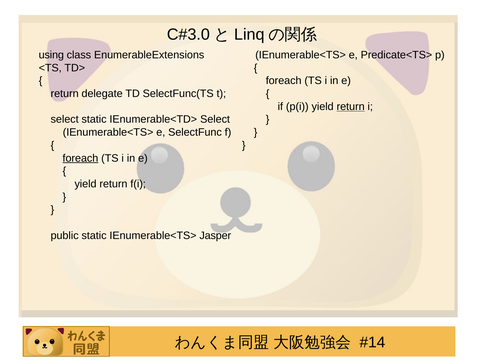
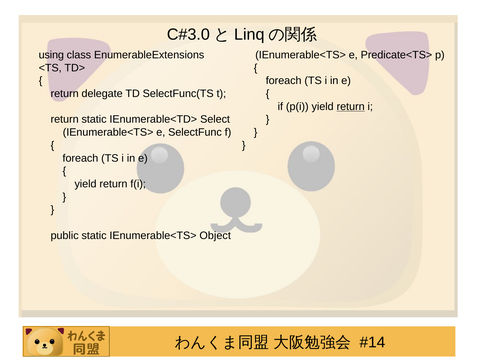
select at (65, 119): select -> return
foreach at (80, 158) underline: present -> none
Jasper: Jasper -> Object
